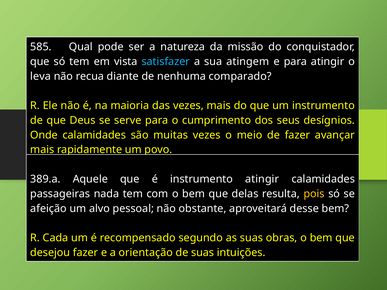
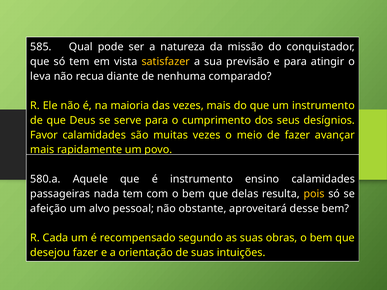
satisfazer colour: light blue -> yellow
atingem: atingem -> previsão
Onde: Onde -> Favor
389.a: 389.a -> 580.a
instrumento atingir: atingir -> ensino
